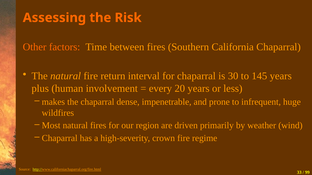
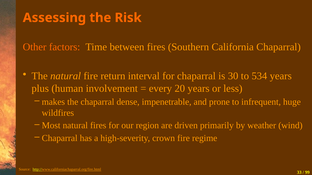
145: 145 -> 534
